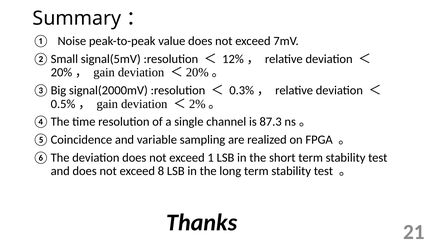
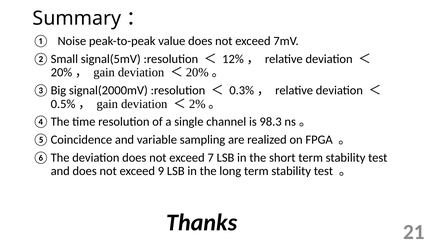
87.3: 87.3 -> 98.3
1: 1 -> 7
8: 8 -> 9
